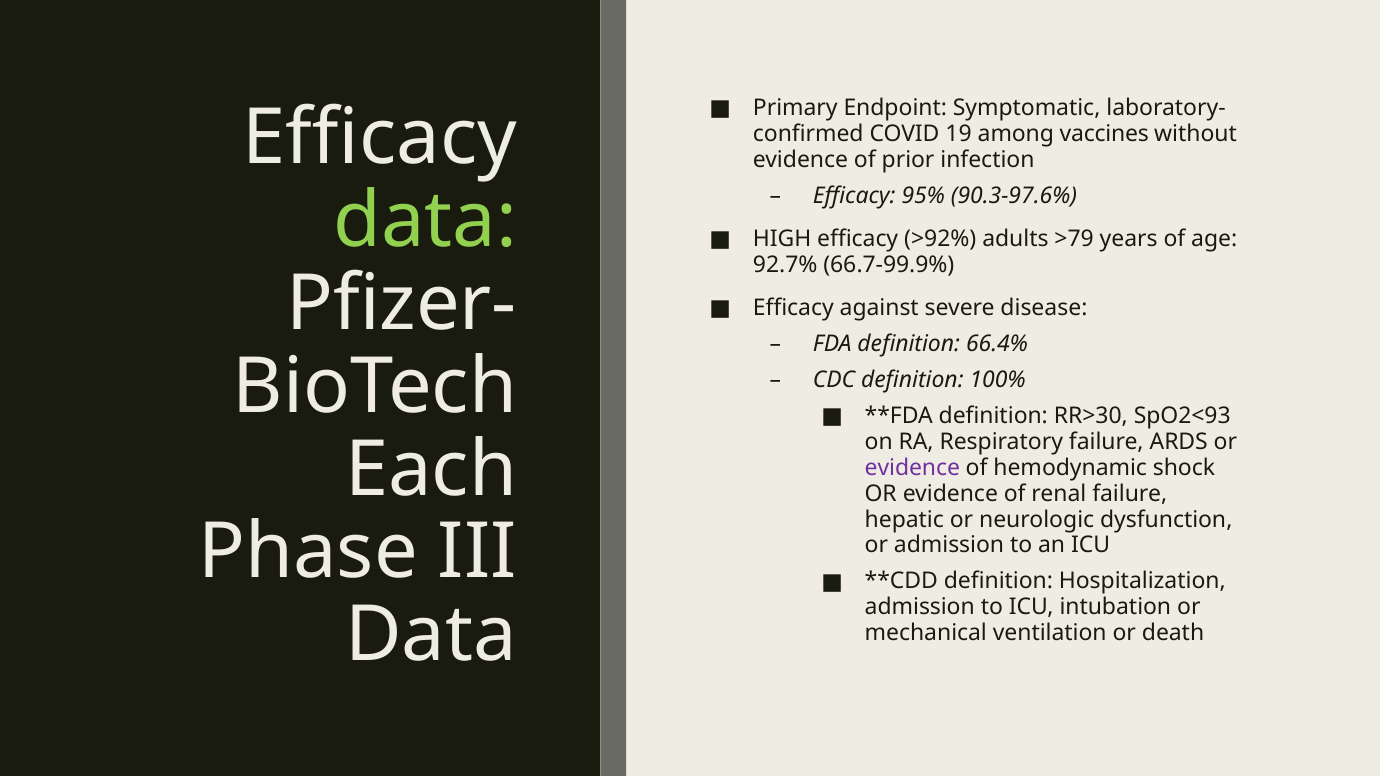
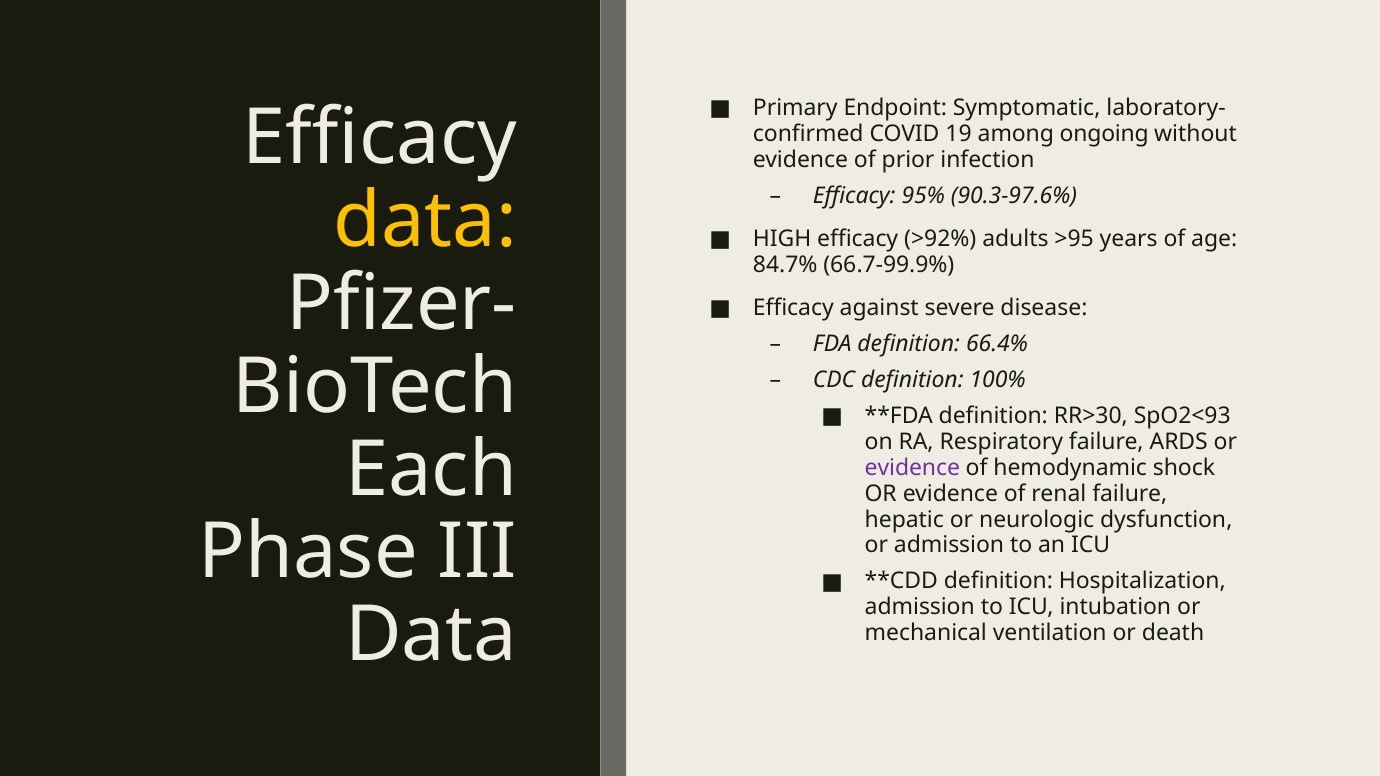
vaccines: vaccines -> ongoing
data at (425, 221) colour: light green -> yellow
>79: >79 -> >95
92.7%: 92.7% -> 84.7%
